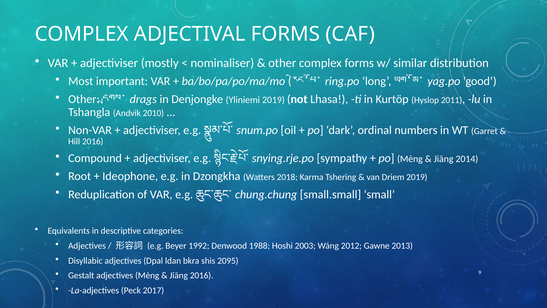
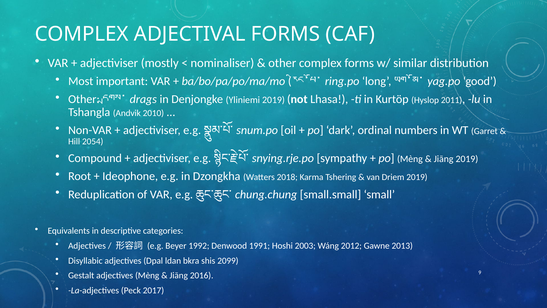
Hill 2016: 2016 -> 2054
Jiāng 2014: 2014 -> 2019
1988: 1988 -> 1991
2095: 2095 -> 2099
